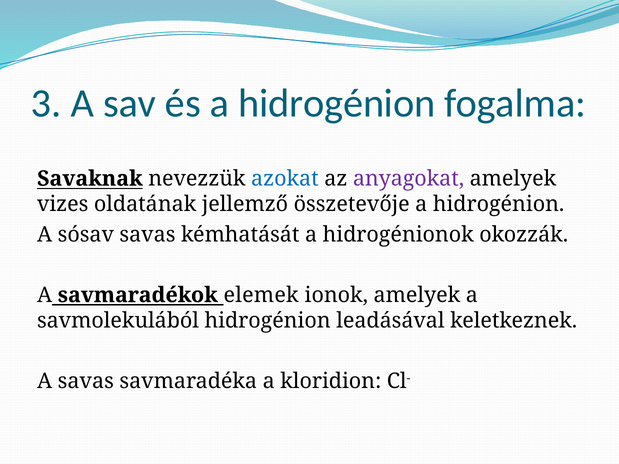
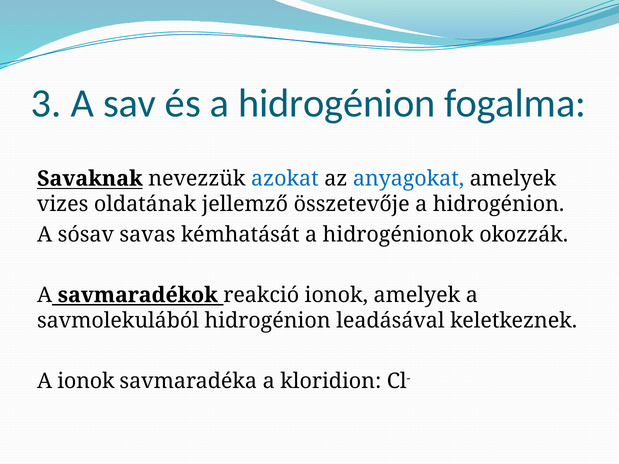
anyagokat colour: purple -> blue
elemek: elemek -> reakció
A savas: savas -> ionok
